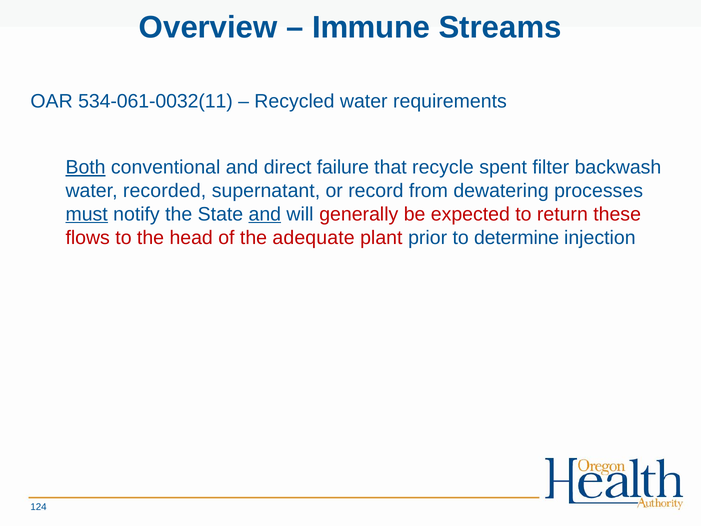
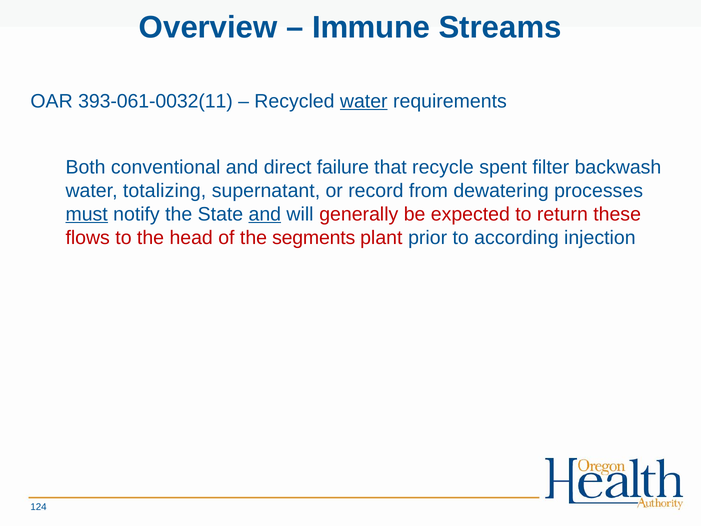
534-061-0032(11: 534-061-0032(11 -> 393-061-0032(11
water at (364, 101) underline: none -> present
Both underline: present -> none
recorded: recorded -> totalizing
adequate: adequate -> segments
determine: determine -> according
